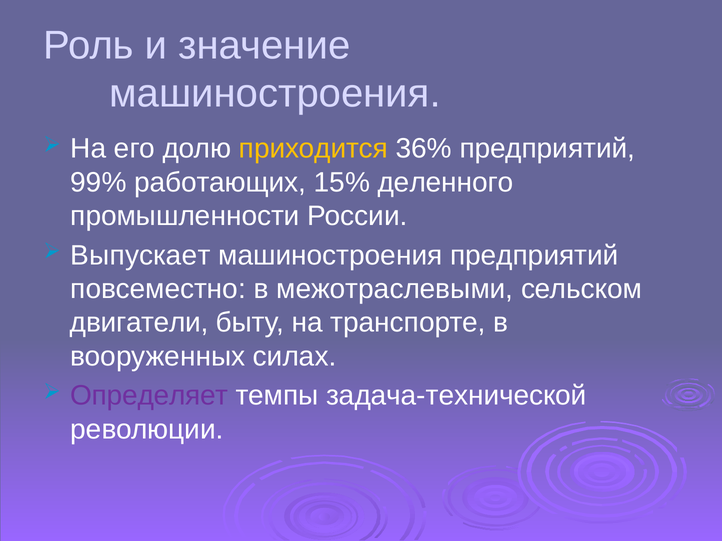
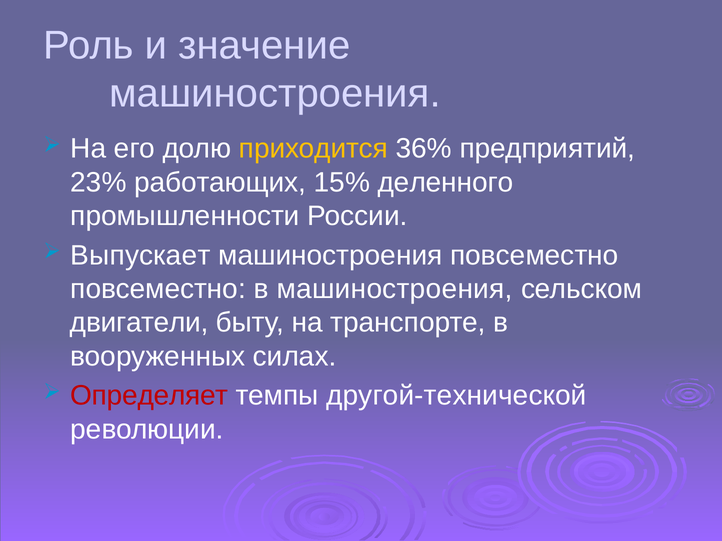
99%: 99% -> 23%
машиностроения предприятий: предприятий -> повсеместно
в межотраслевыми: межотраслевыми -> машиностроения
Определяет colour: purple -> red
задача-технической: задача-технической -> другой-технической
